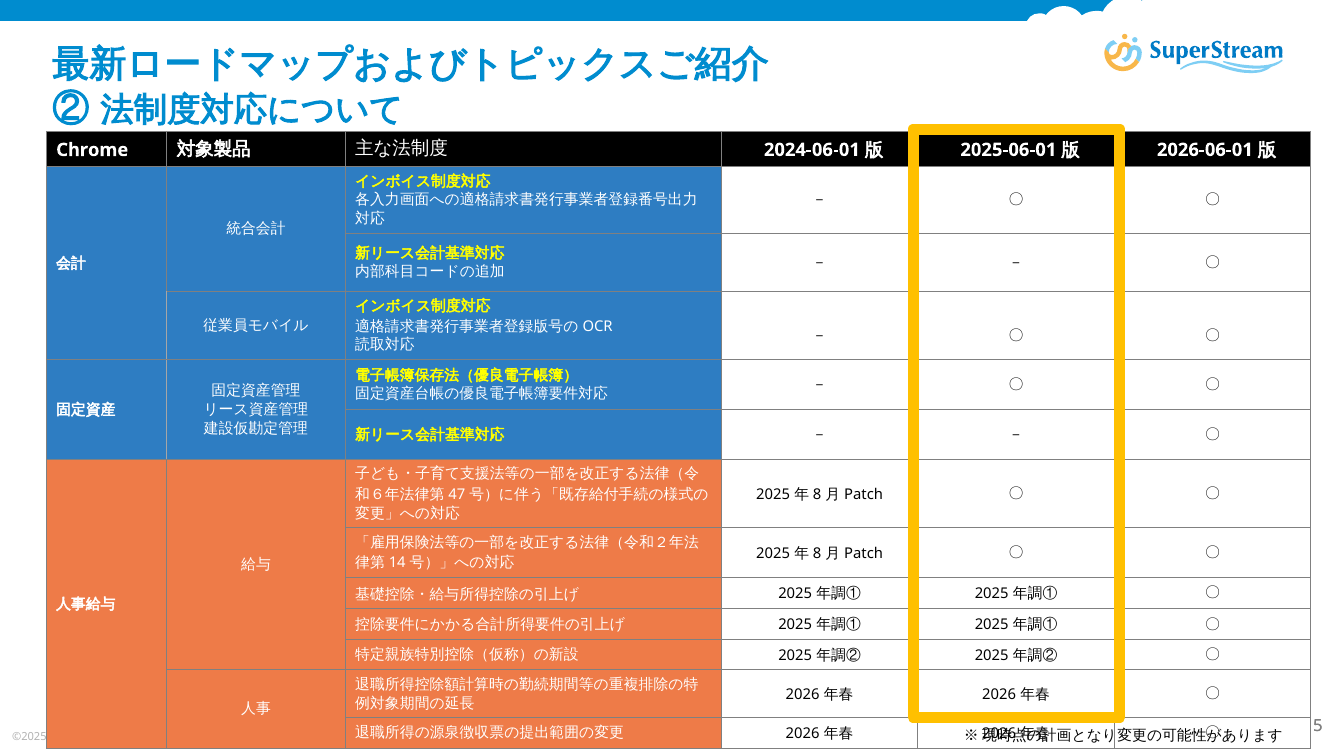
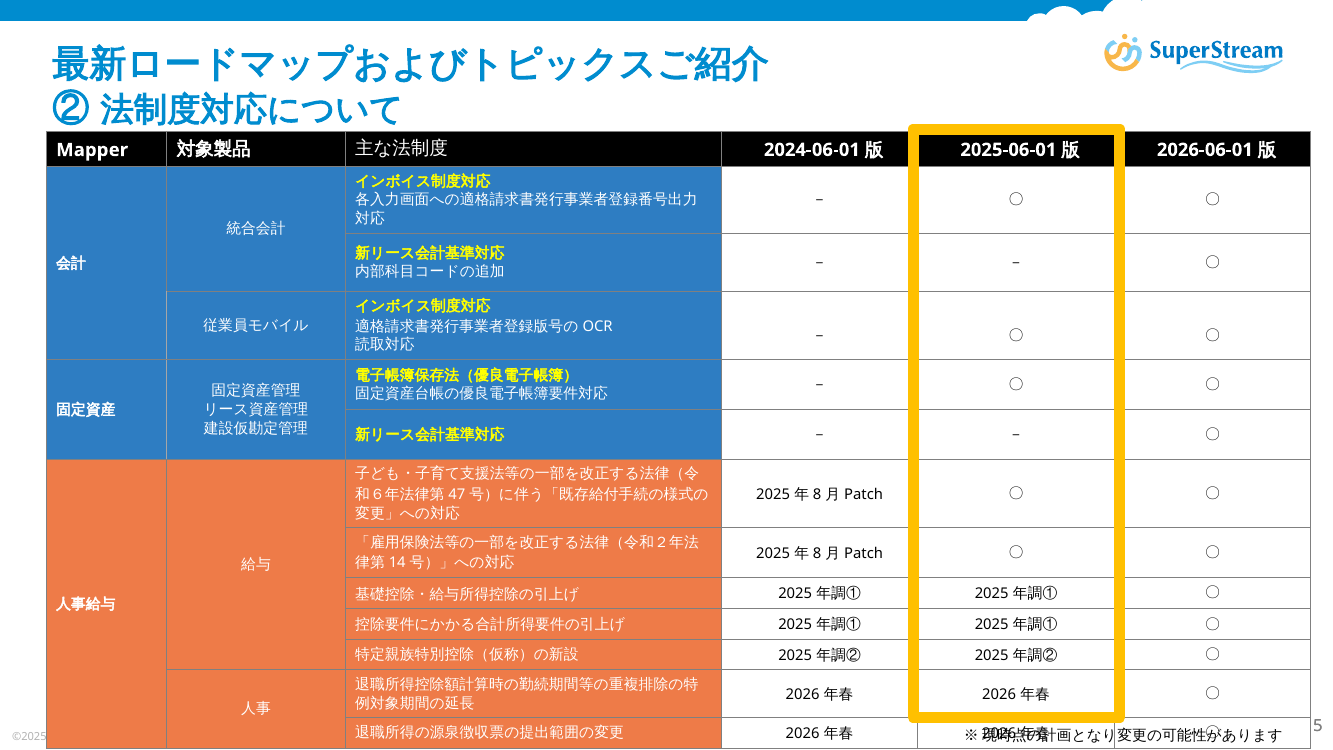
Chrome: Chrome -> Mapper
